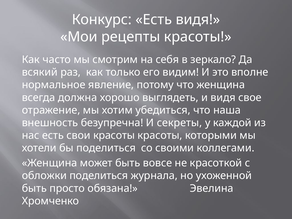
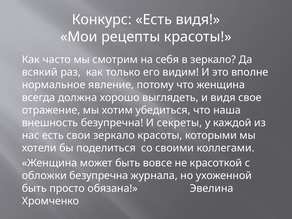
свои красоты: красоты -> зеркало
обложки поделиться: поделиться -> безупречна
